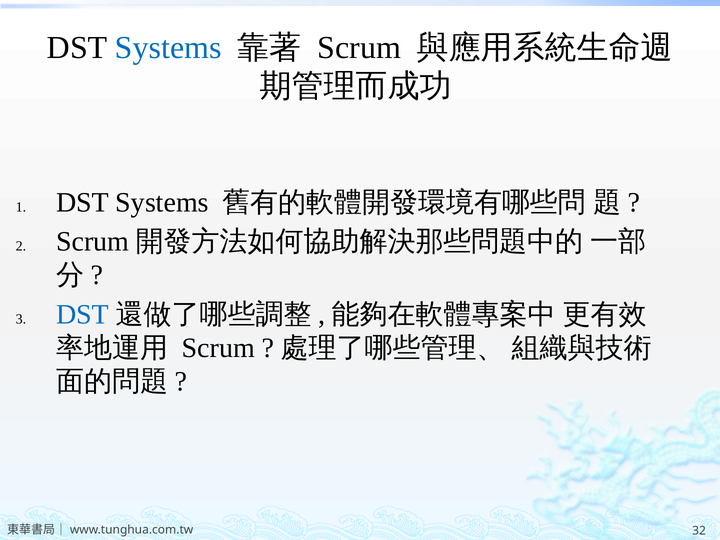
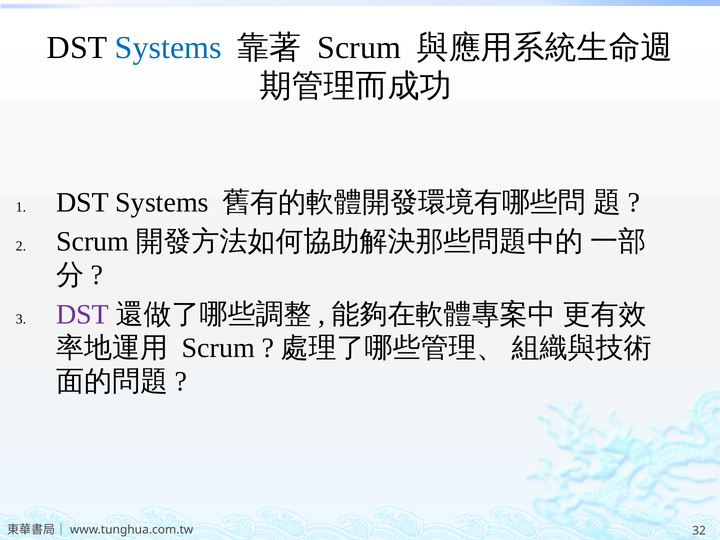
DST at (83, 314) colour: blue -> purple
